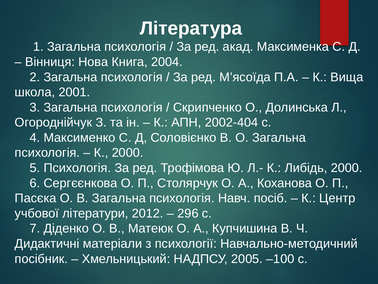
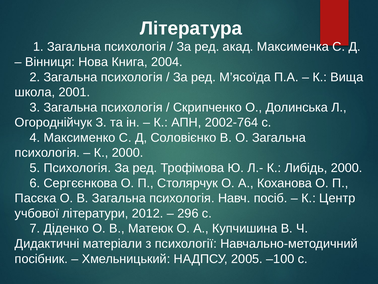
2002-404: 2002-404 -> 2002-764
